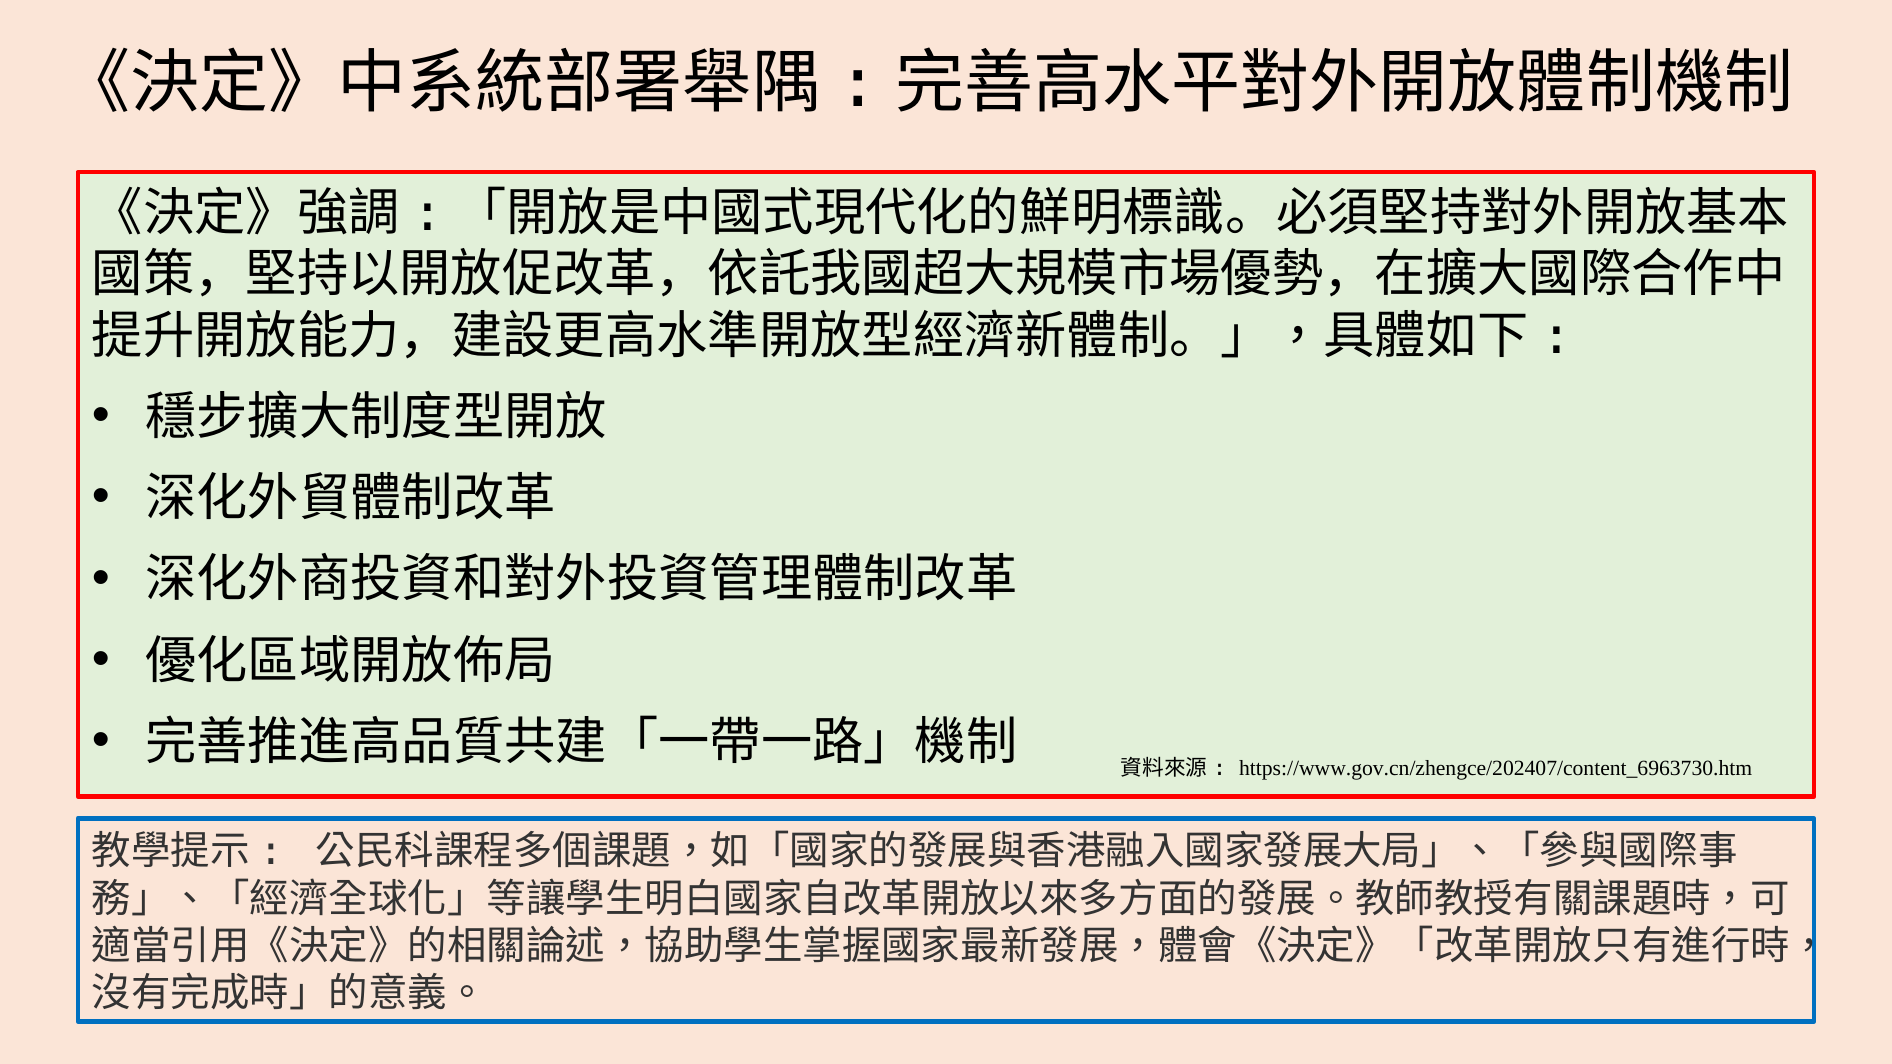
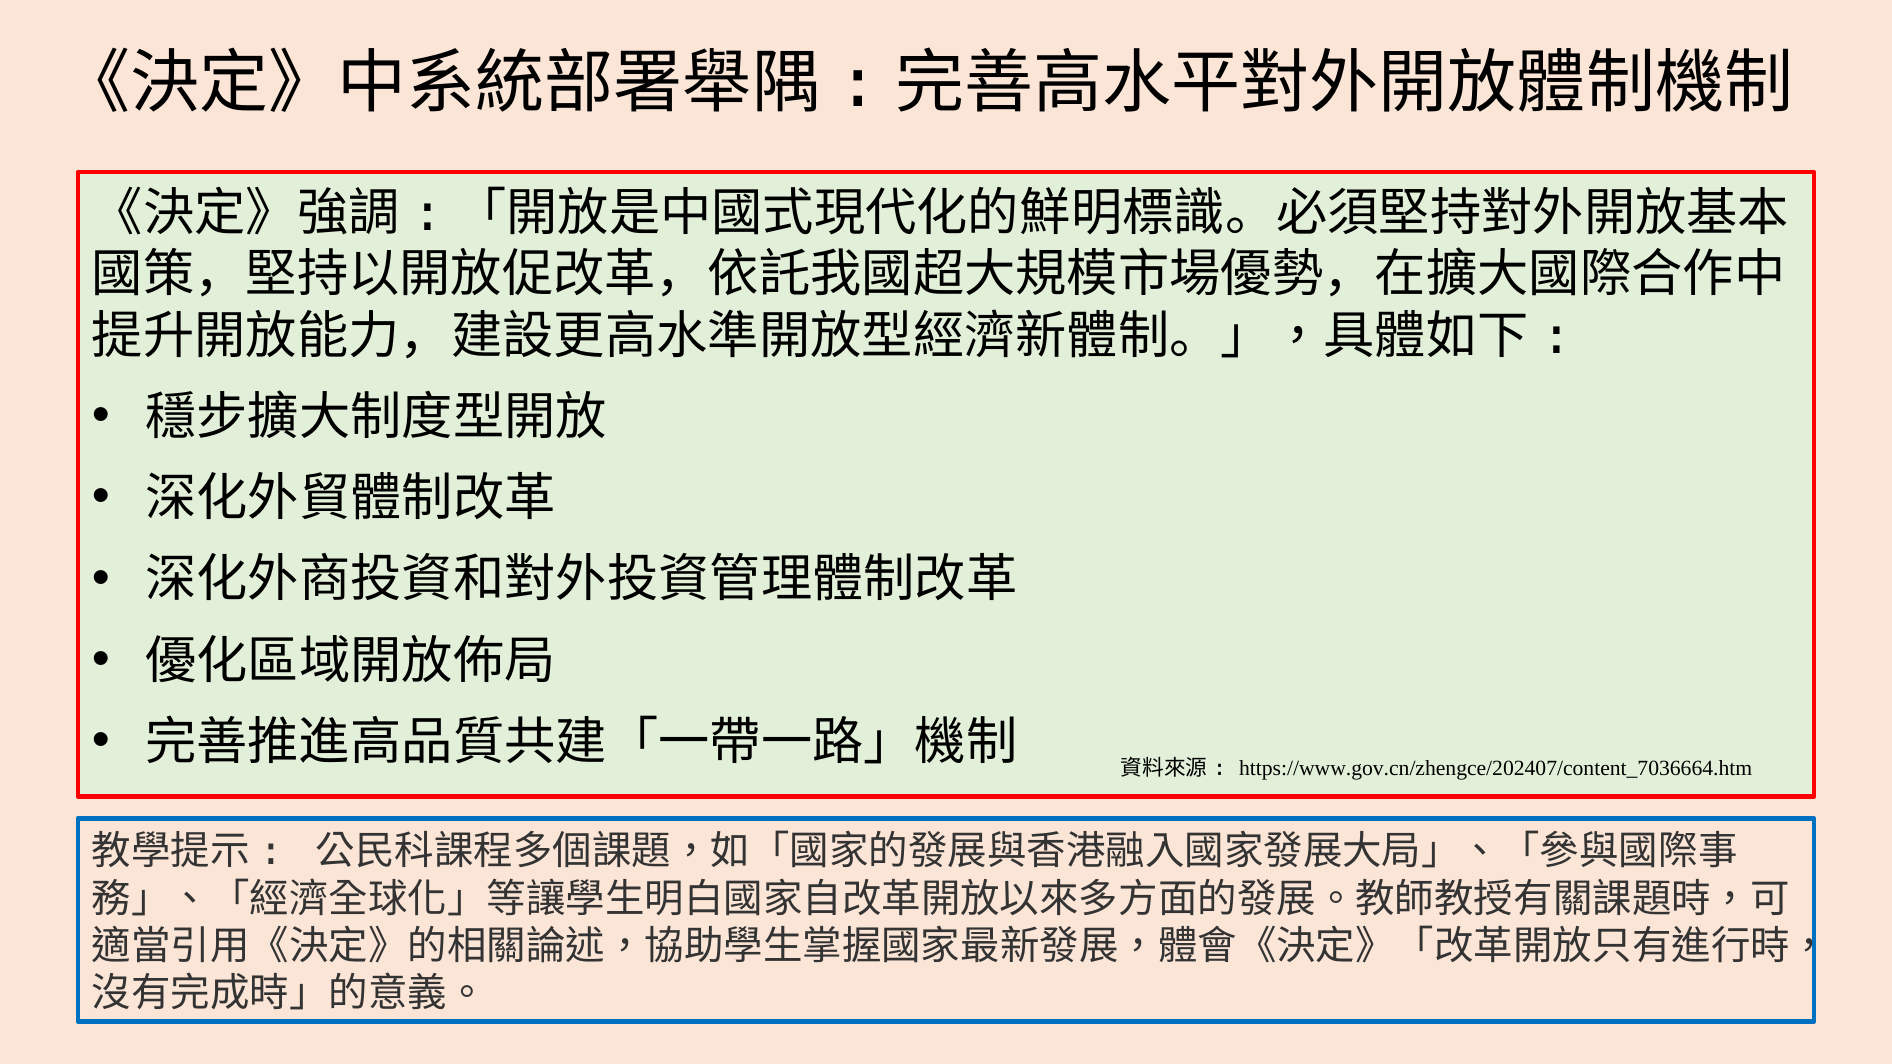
https://www.gov.cn/zhengce/202407/content_6963730.htm: https://www.gov.cn/zhengce/202407/content_6963730.htm -> https://www.gov.cn/zhengce/202407/content_7036664.htm
